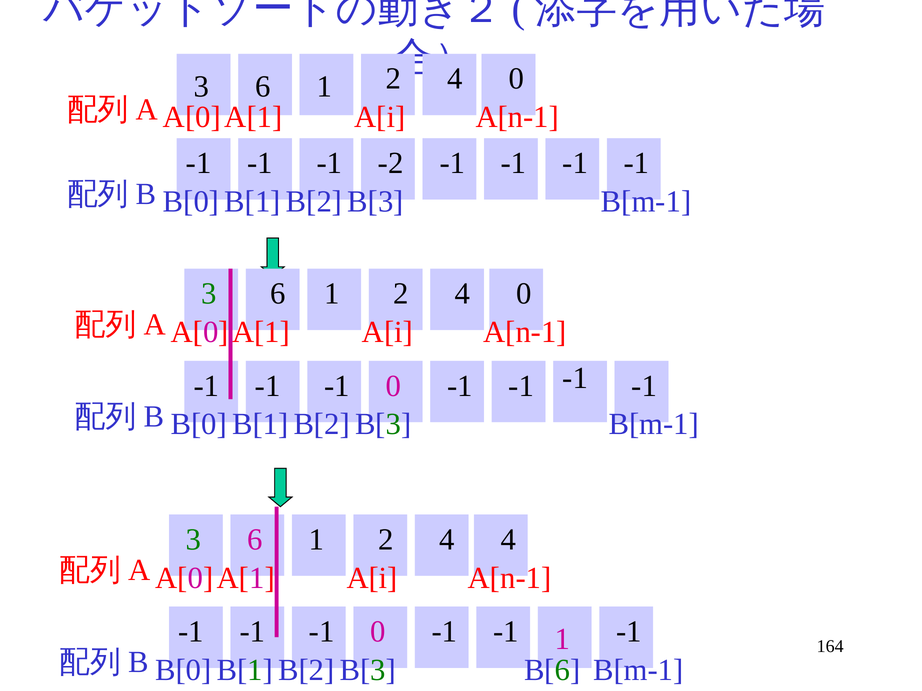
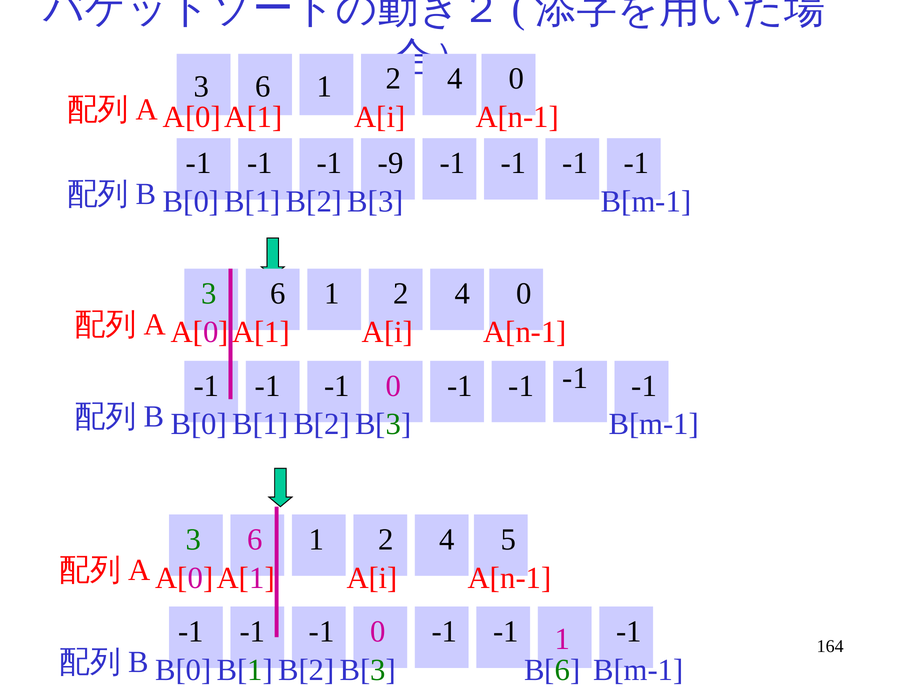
-2: -2 -> -9
4 4: 4 -> 5
